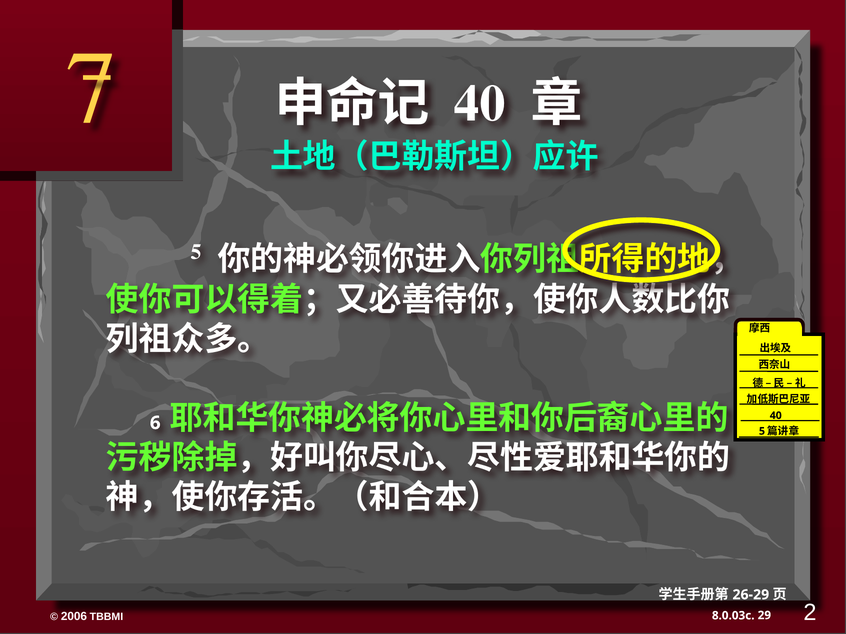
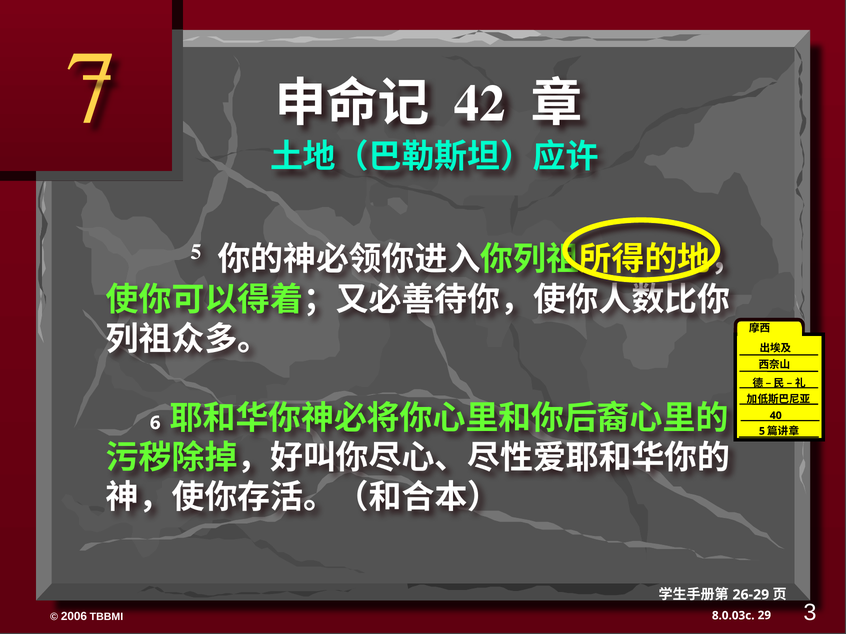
40 at (480, 104): 40 -> 42
2: 2 -> 3
